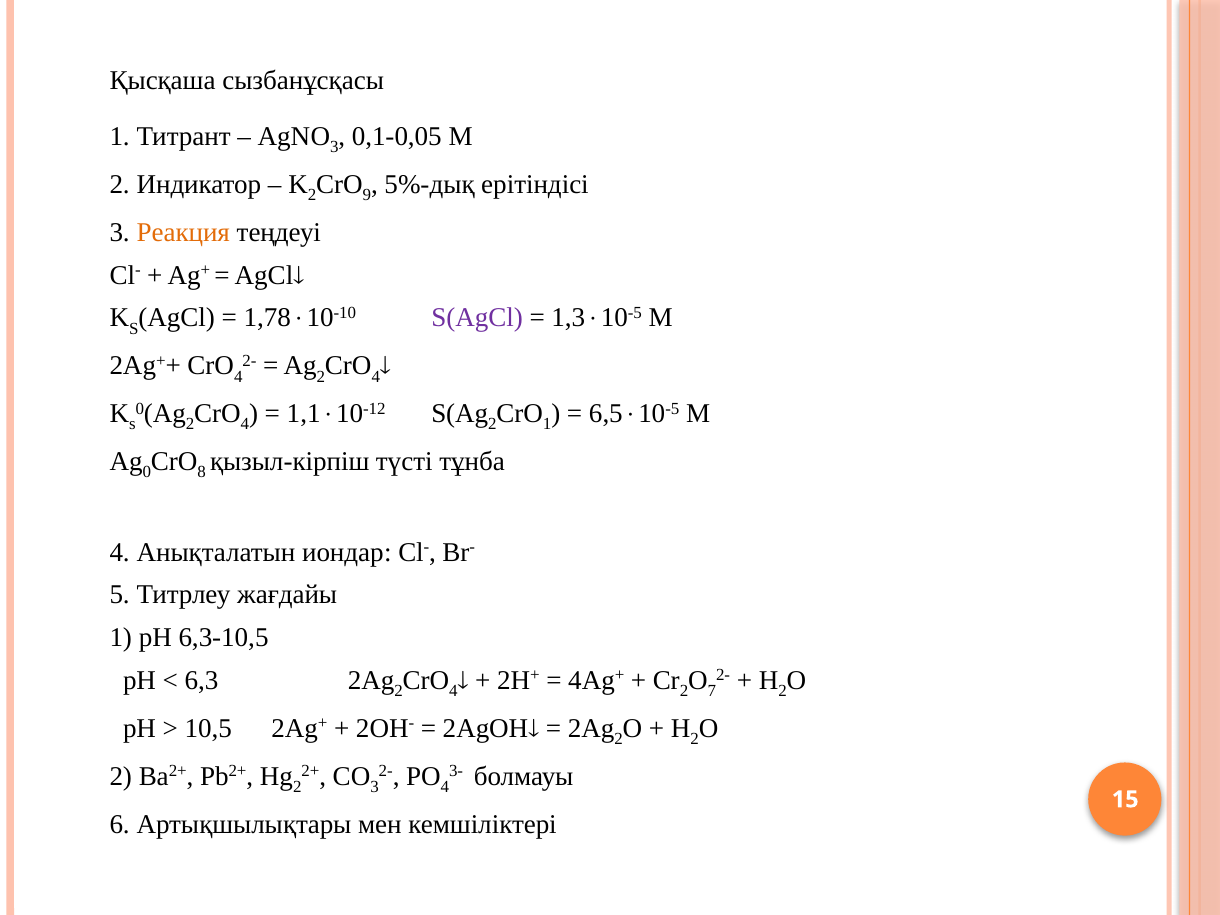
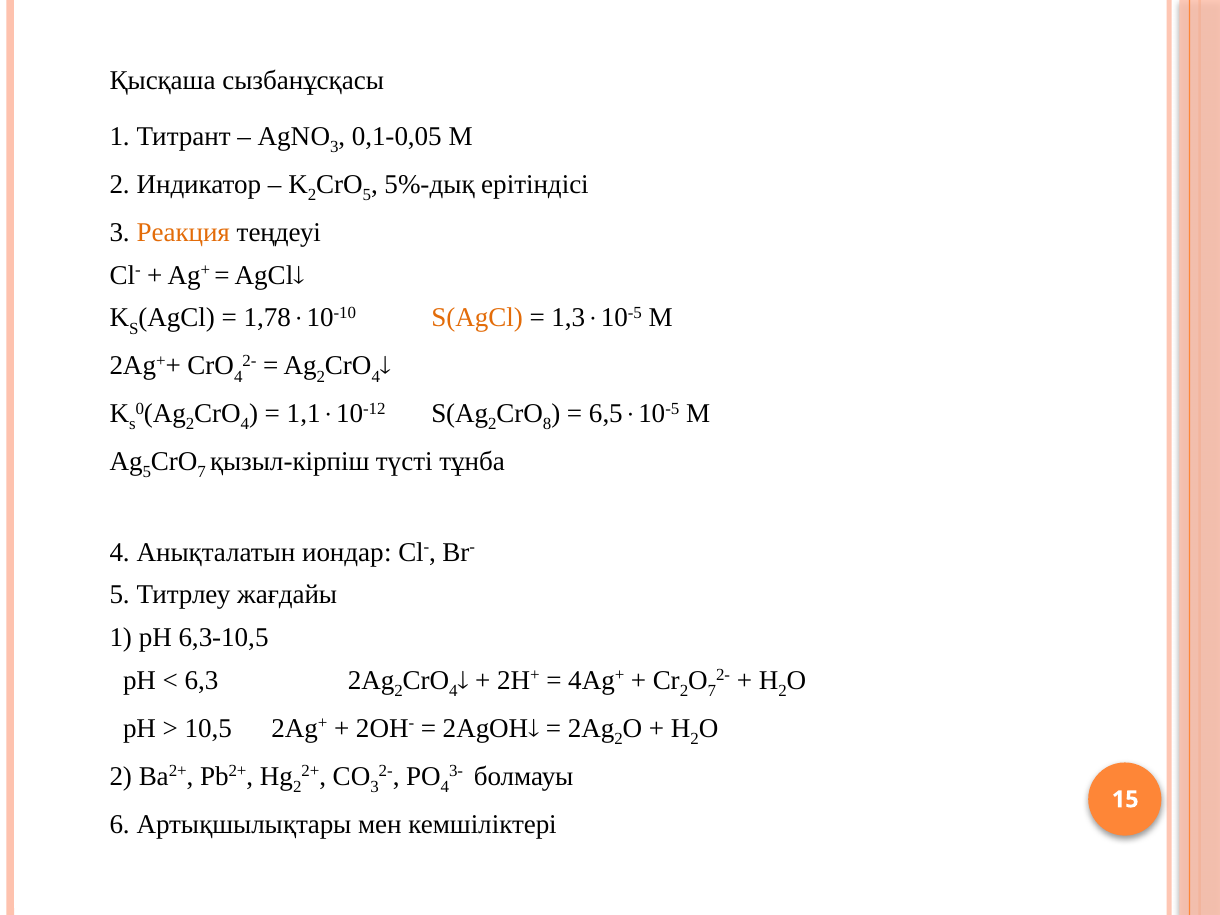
9 at (367, 195): 9 -> 5
S(AgCl colour: purple -> orange
1 at (547, 424): 1 -> 8
0 at (147, 472): 0 -> 5
8 at (202, 472): 8 -> 7
